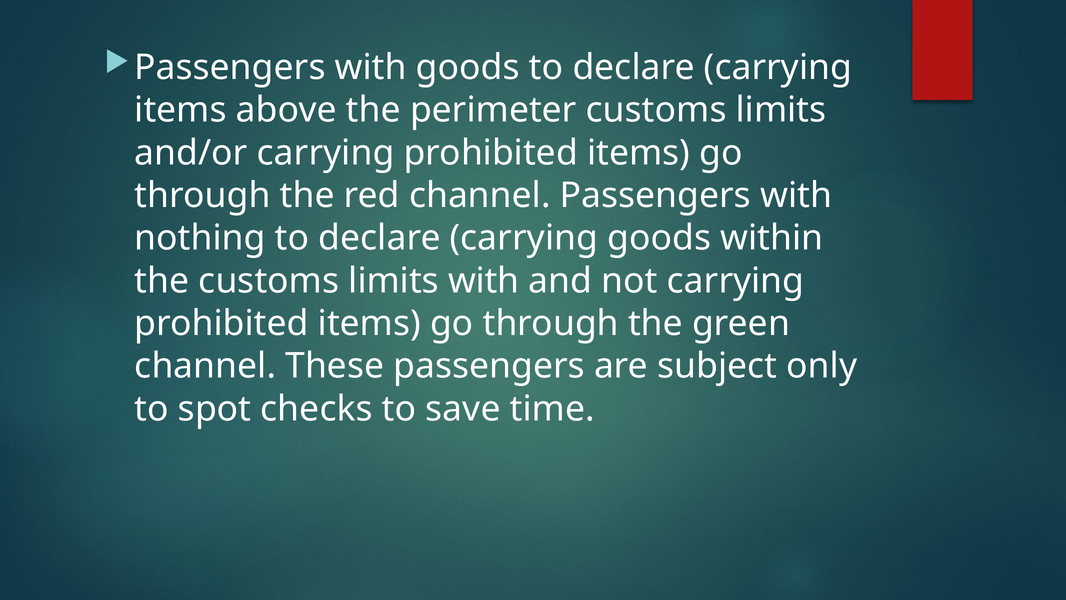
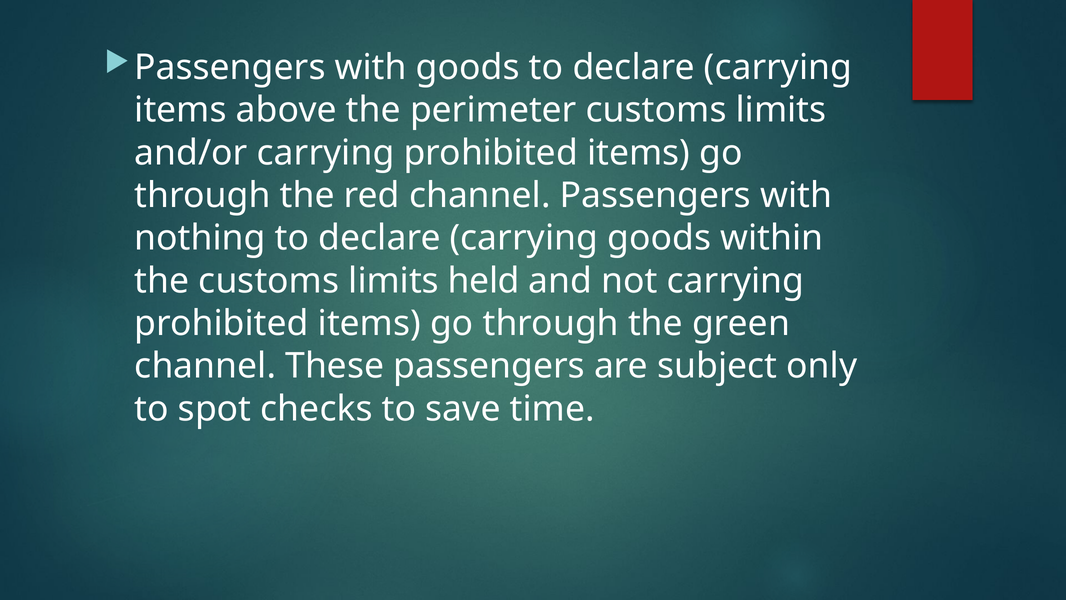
limits with: with -> held
